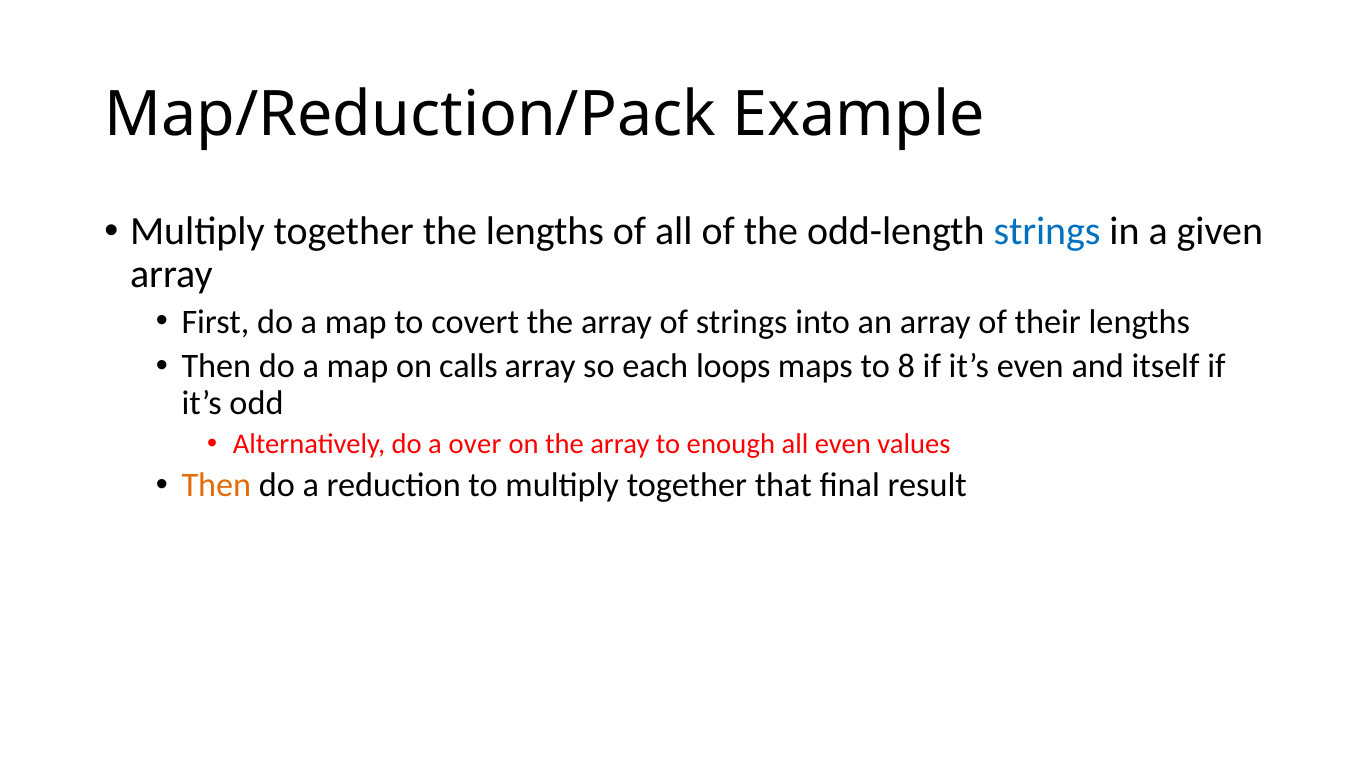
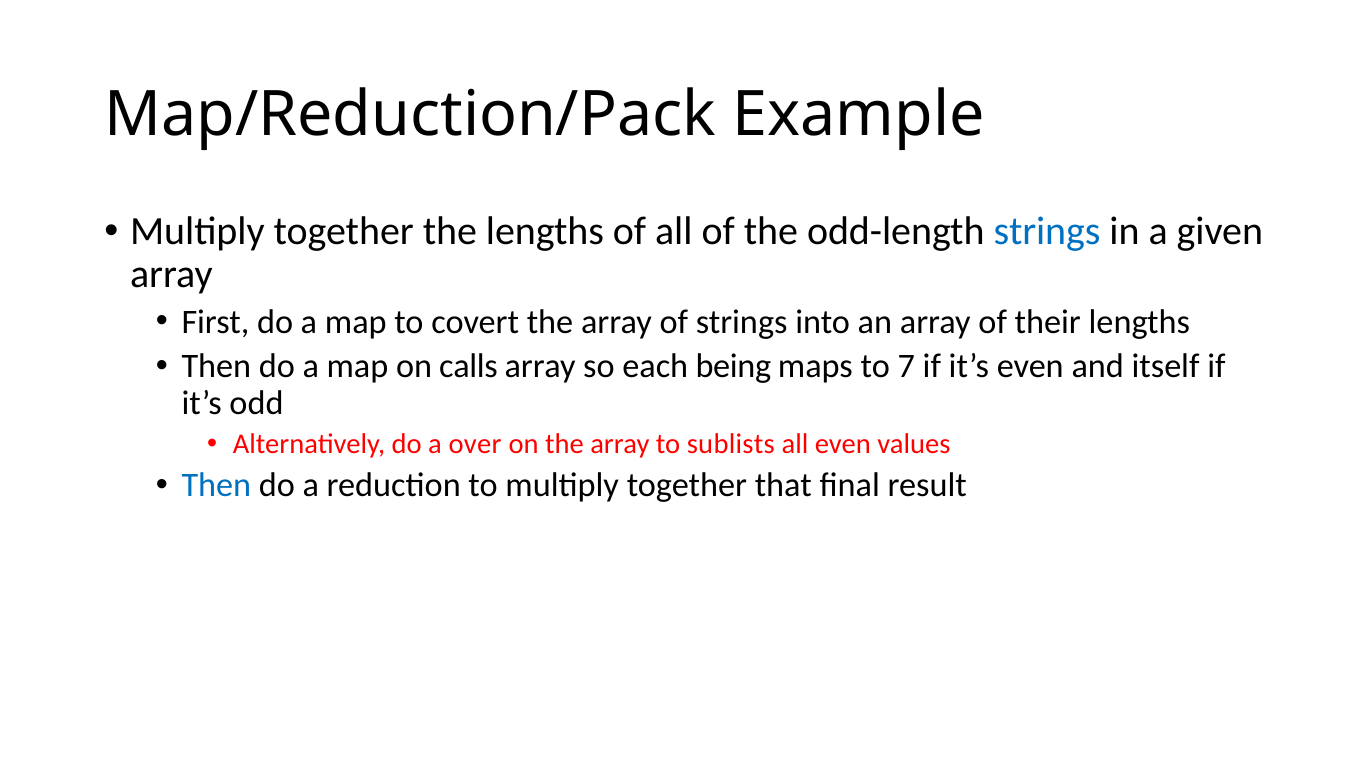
loops: loops -> being
8: 8 -> 7
enough: enough -> sublists
Then at (216, 485) colour: orange -> blue
